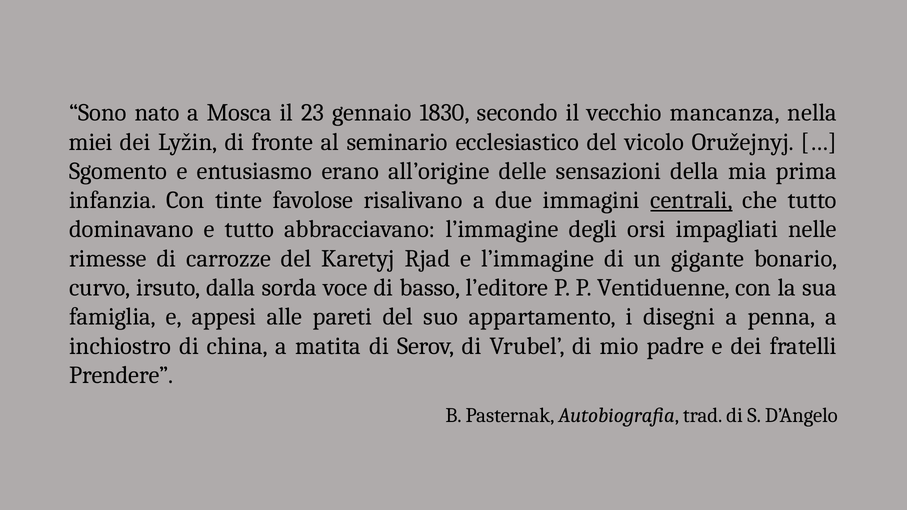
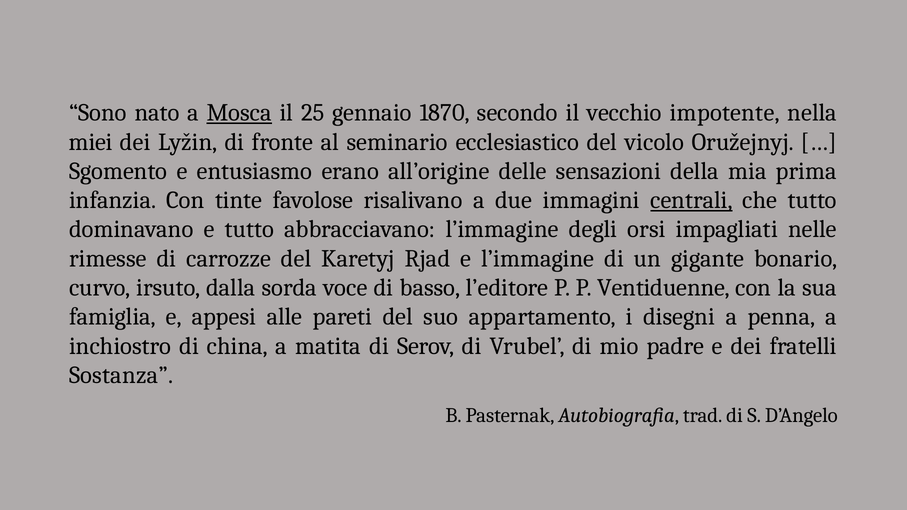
Mosca underline: none -> present
23: 23 -> 25
1830: 1830 -> 1870
mancanza: mancanza -> impotente
Prendere: Prendere -> Sostanza
